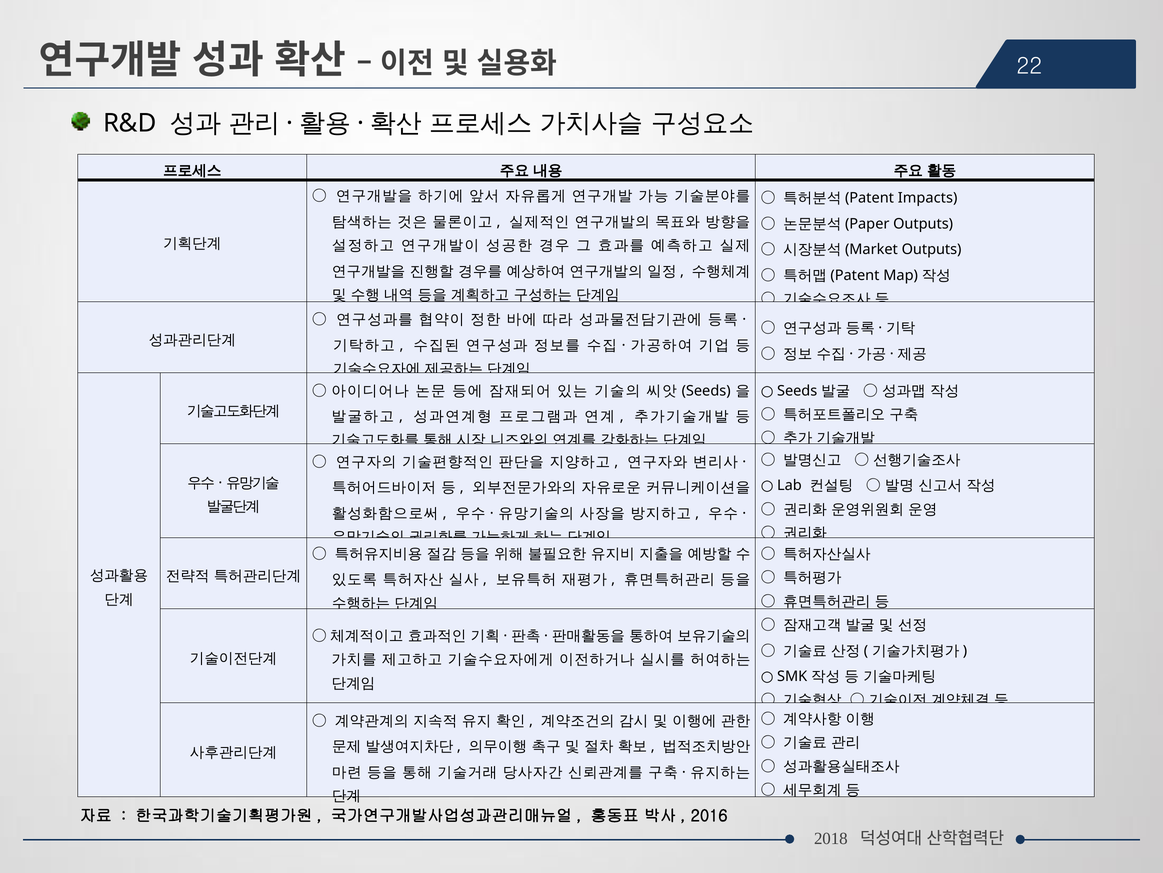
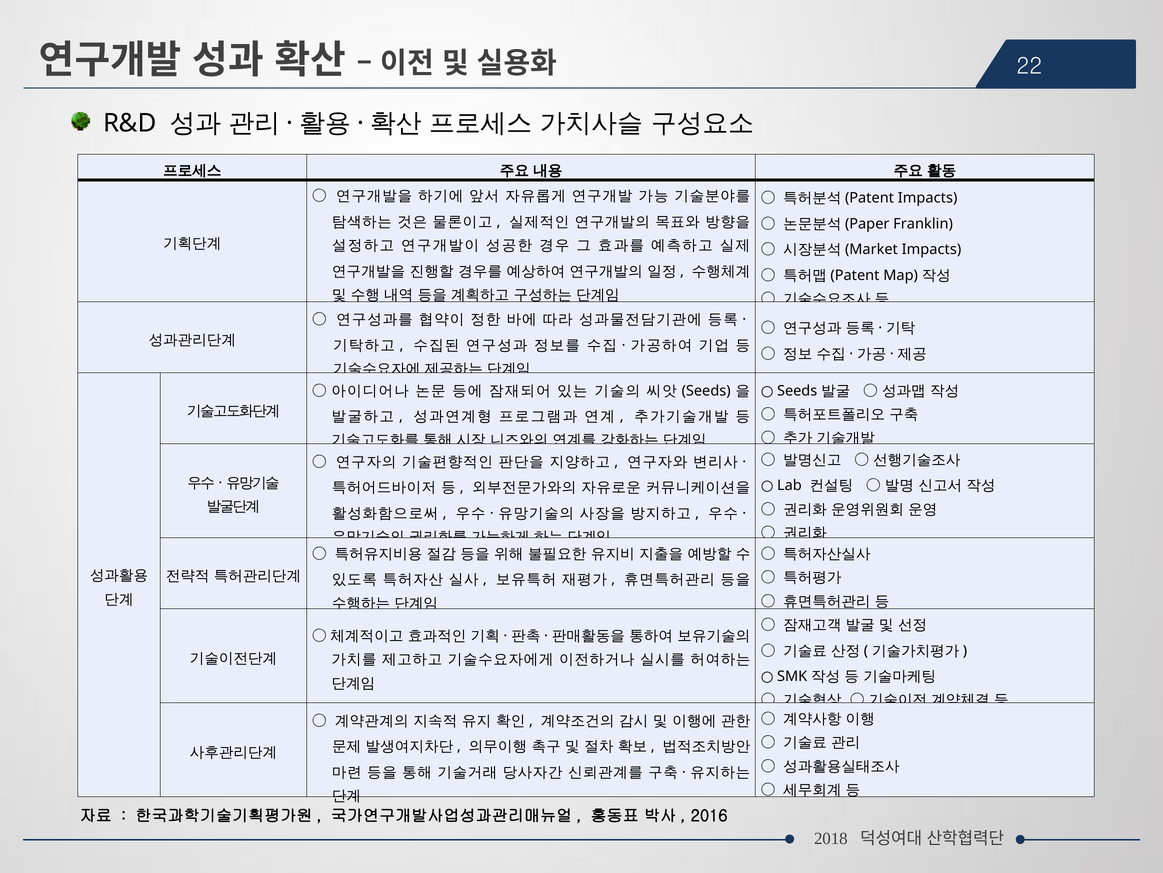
Outputs at (923, 224): Outputs -> Franklin
Outputs at (932, 249): Outputs -> Impacts
